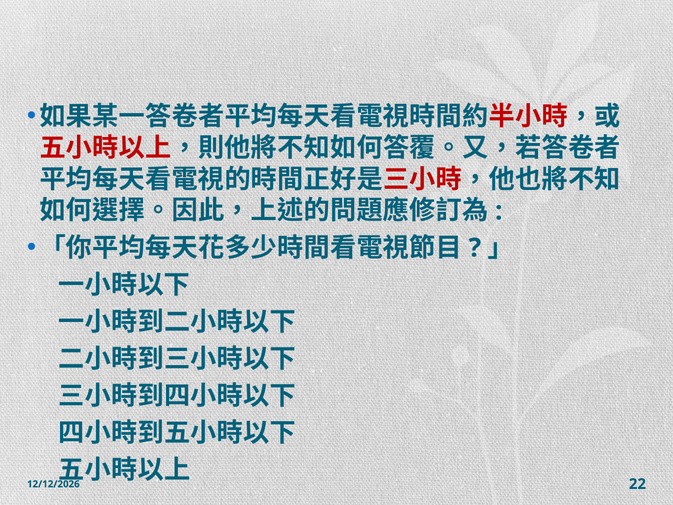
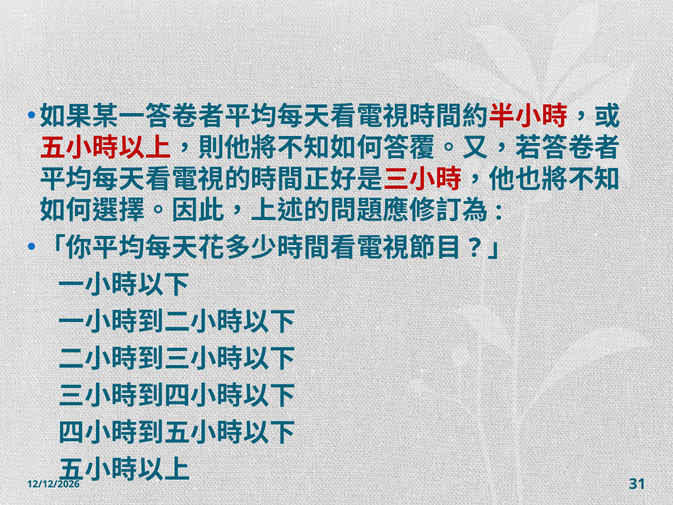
22: 22 -> 31
